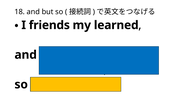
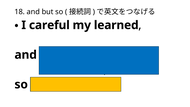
friends: friends -> careful
